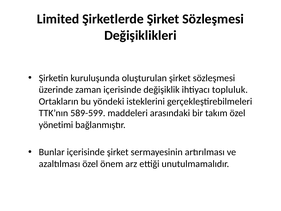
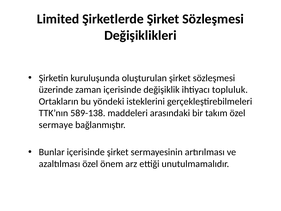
589-599: 589-599 -> 589-138
yönetimi: yönetimi -> sermaye
